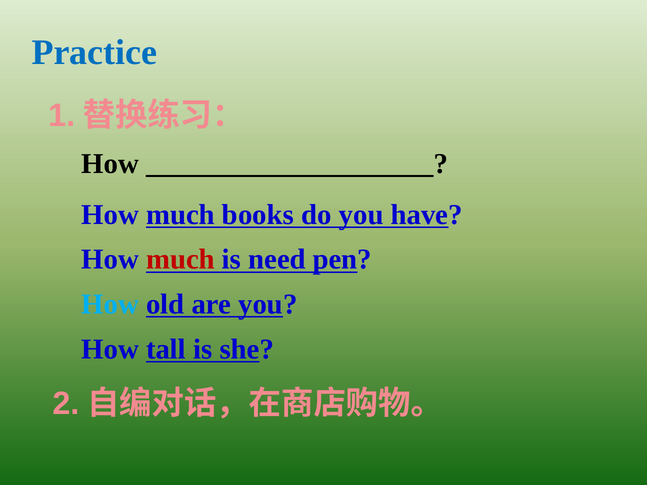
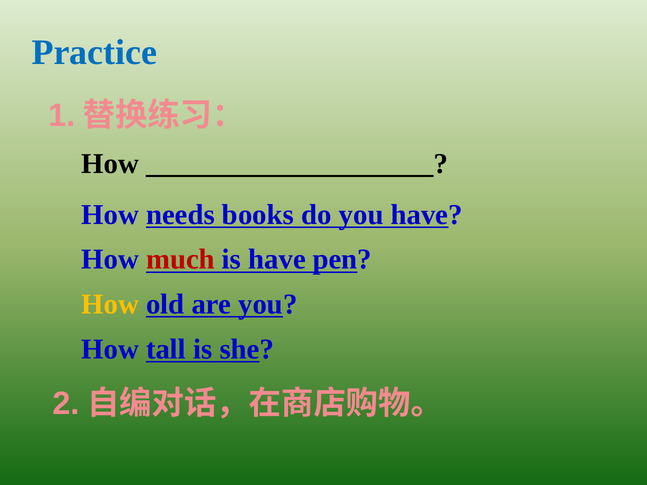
much at (180, 215): much -> needs
is need: need -> have
How at (110, 304) colour: light blue -> yellow
